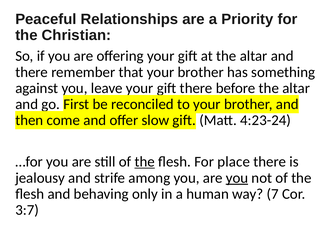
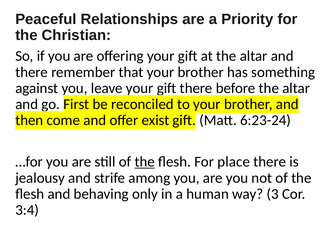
slow: slow -> exist
4:23-24: 4:23-24 -> 6:23-24
you at (237, 178) underline: present -> none
7: 7 -> 3
3:7: 3:7 -> 3:4
